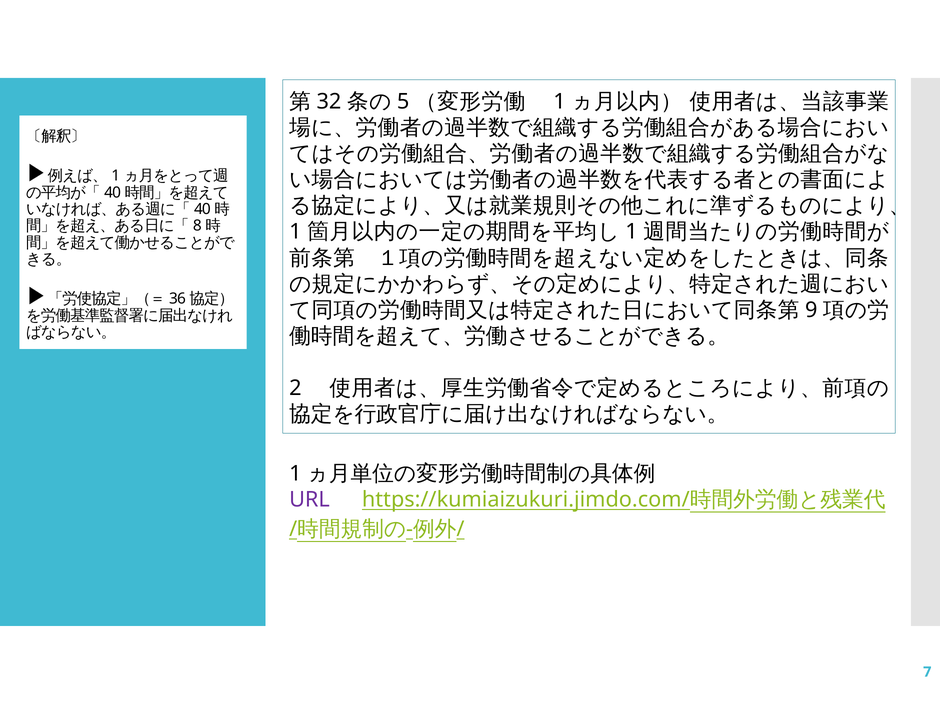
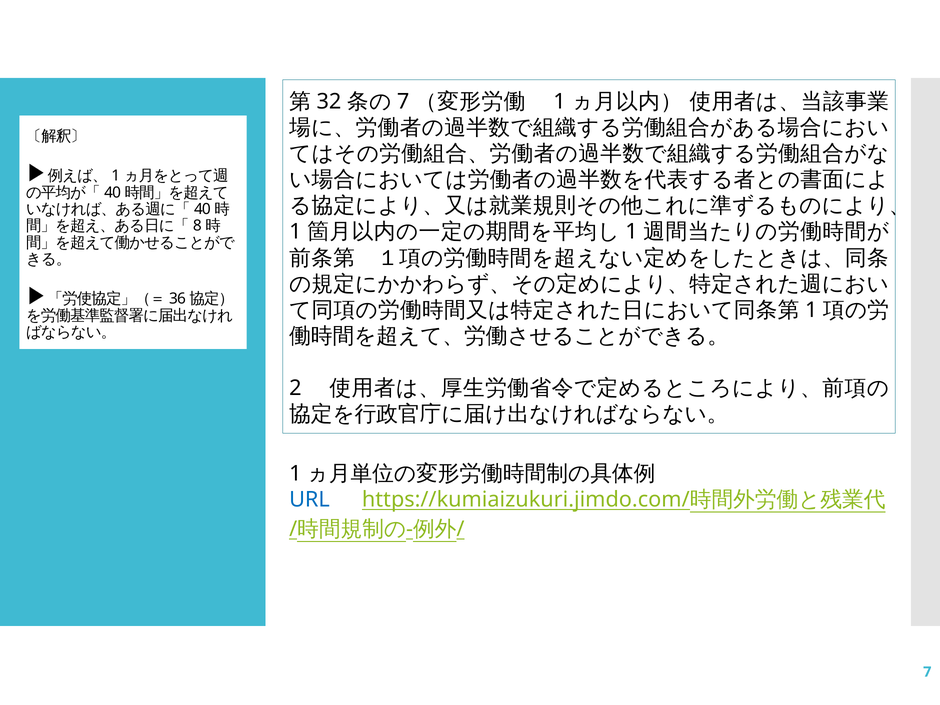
5 at (403, 102): 5 -> 7
9 at (811, 310): 9 -> 1
URL colour: purple -> blue
